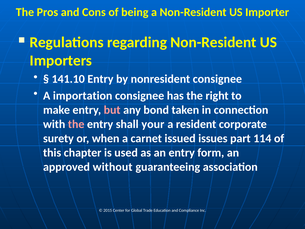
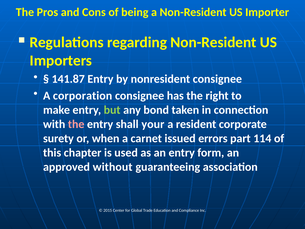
141.10: 141.10 -> 141.87
importation: importation -> corporation
but colour: pink -> light green
issues: issues -> errors
